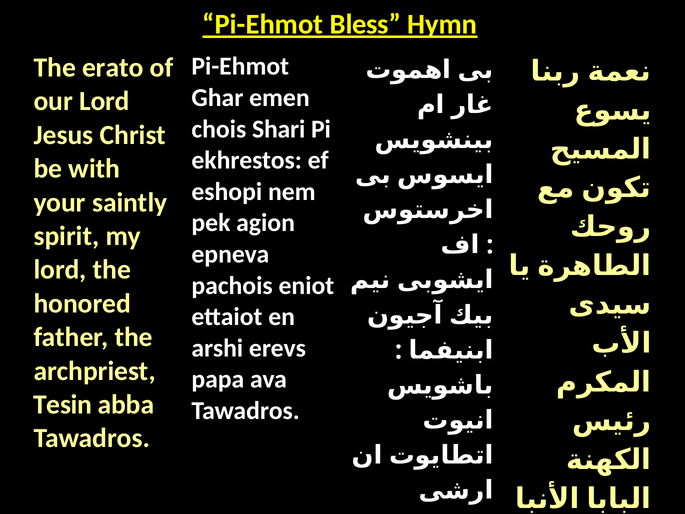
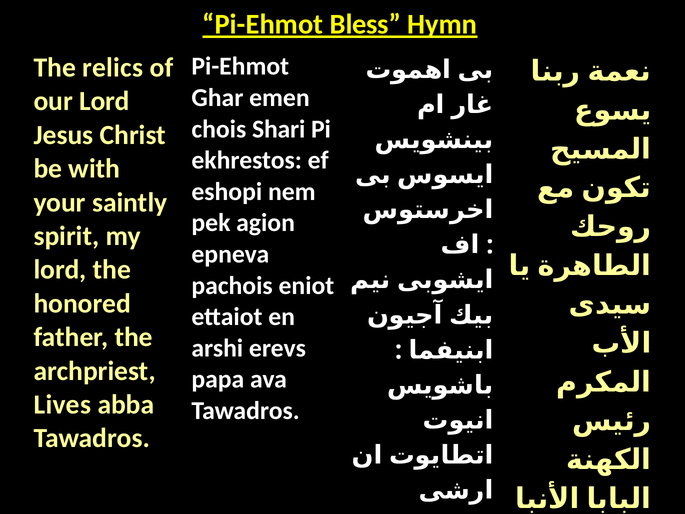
erato: erato -> relics
Tesin: Tesin -> Lives
